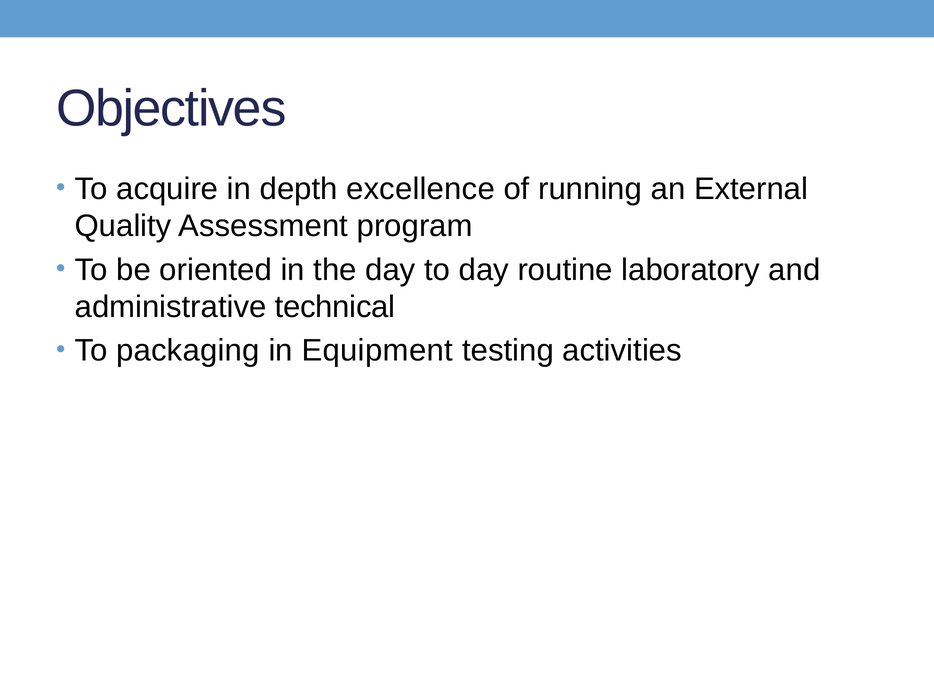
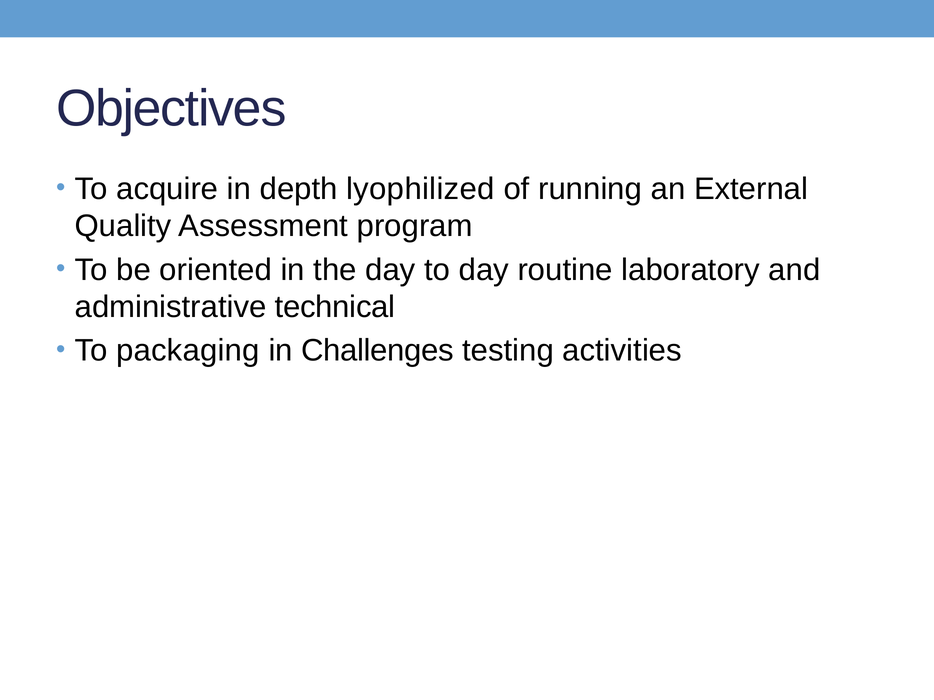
excellence: excellence -> lyophilized
Equipment: Equipment -> Challenges
